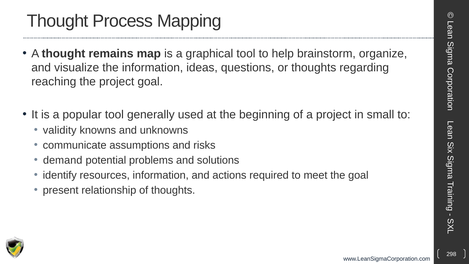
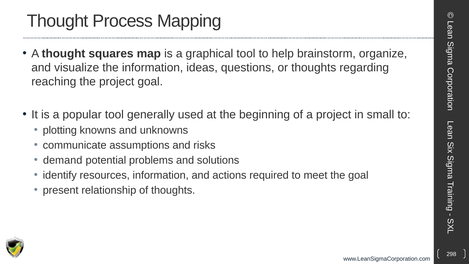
remains: remains -> squares
validity: validity -> plotting
